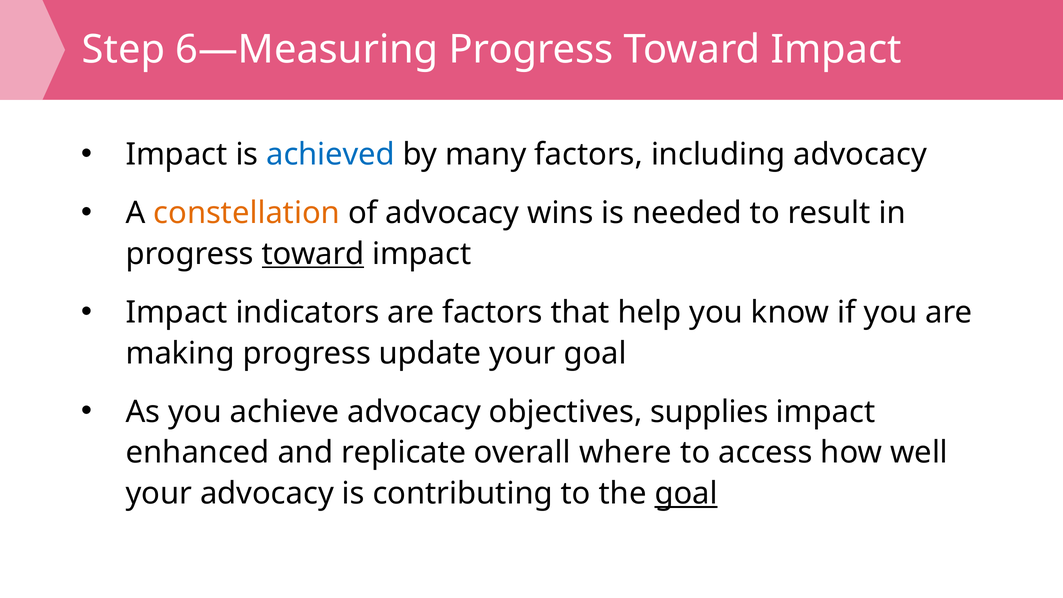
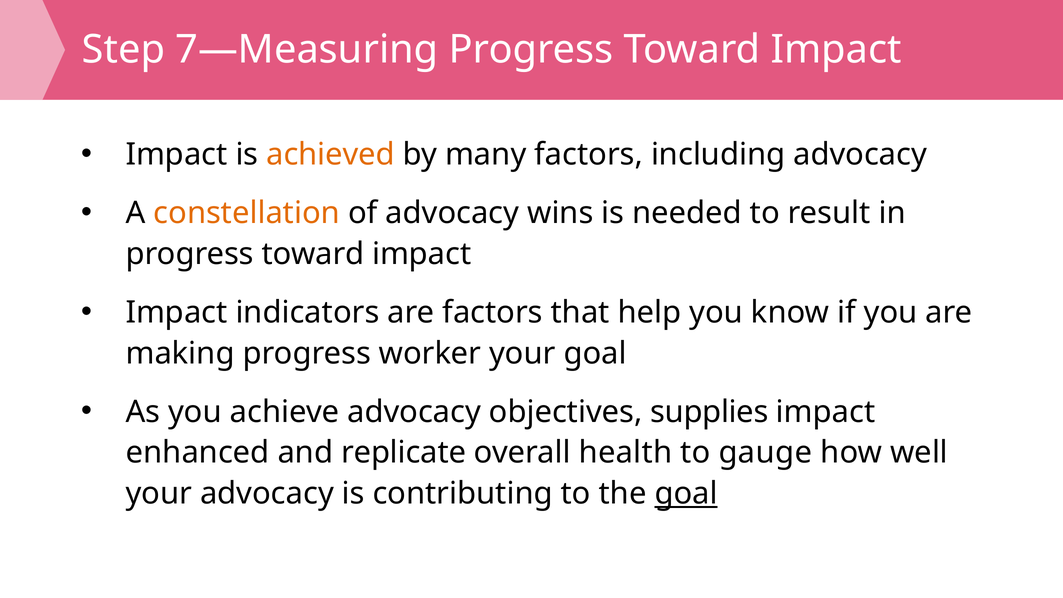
6—Measuring: 6—Measuring -> 7—Measuring
achieved colour: blue -> orange
toward at (313, 254) underline: present -> none
update: update -> worker
where: where -> health
access: access -> gauge
